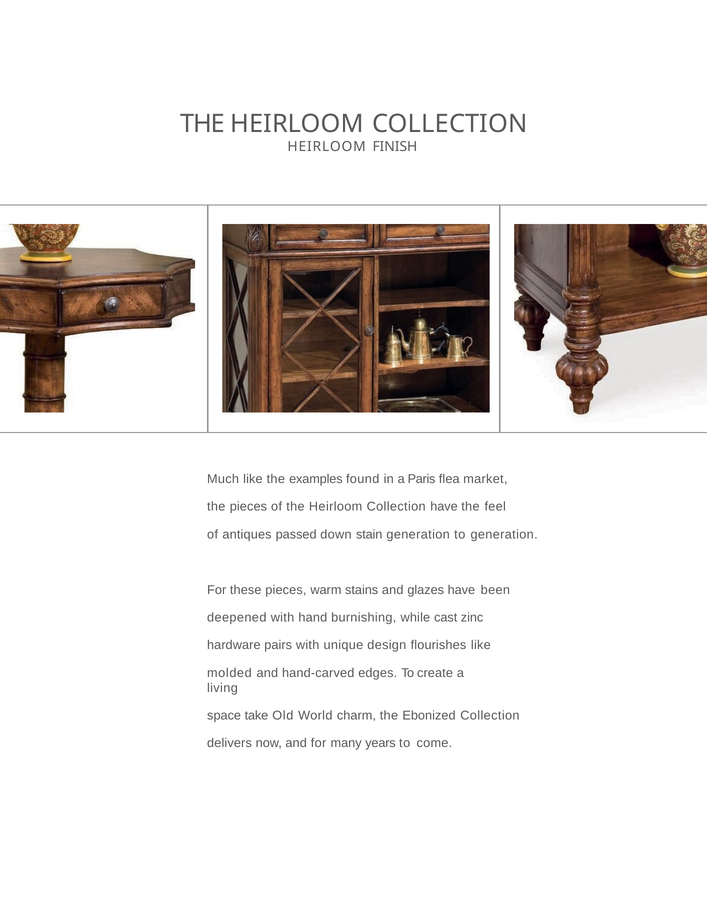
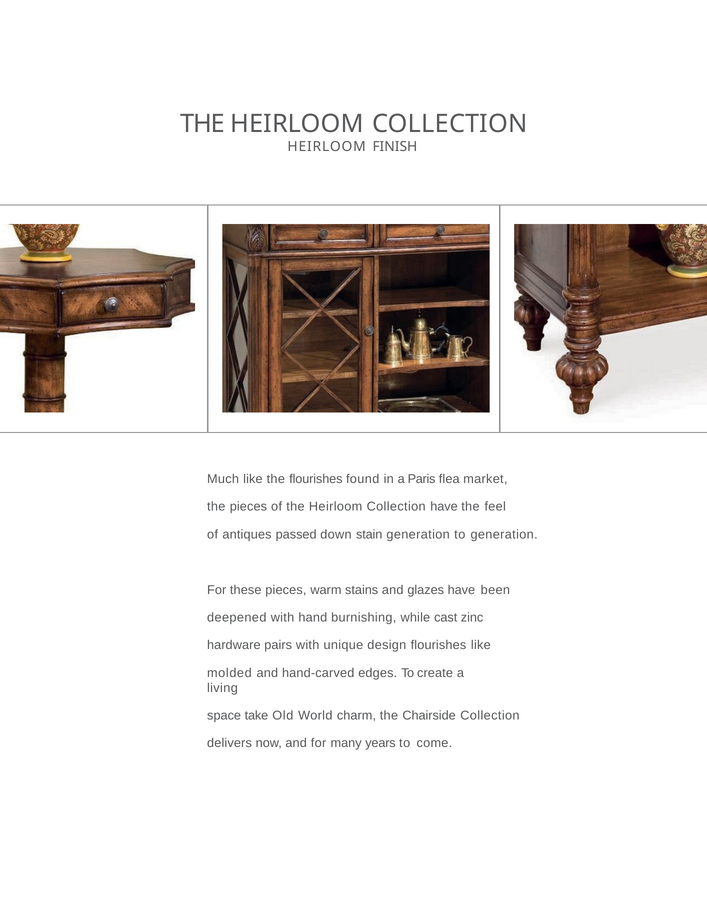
the examples: examples -> flourishes
Ebonized: Ebonized -> Chairside
